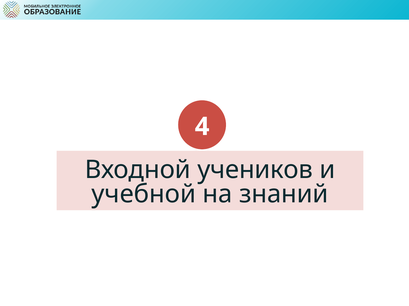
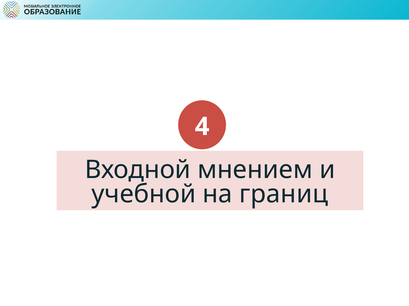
учеников: учеников -> мнением
знаний: знаний -> границ
